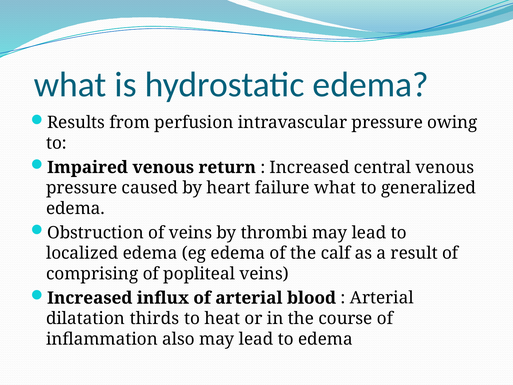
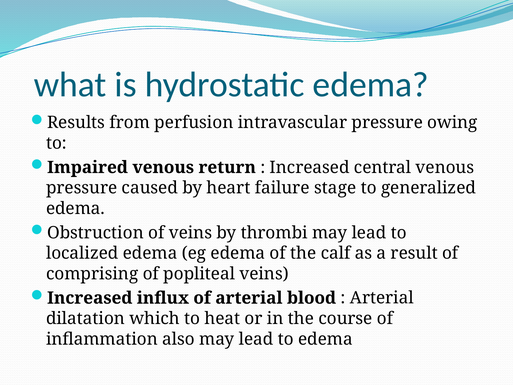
failure what: what -> stage
thirds: thirds -> which
